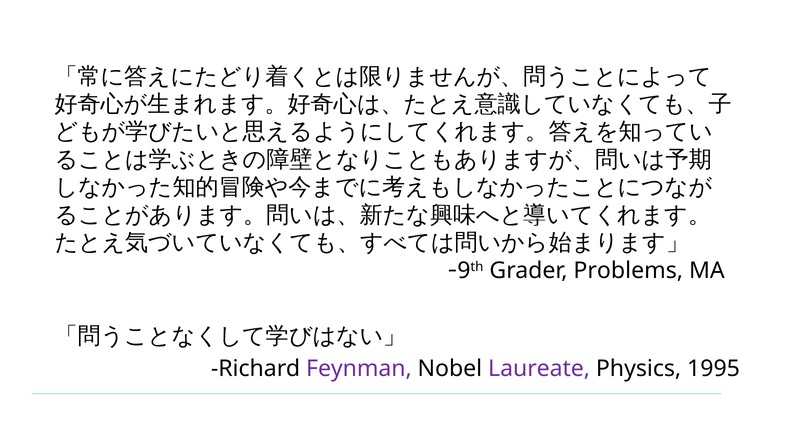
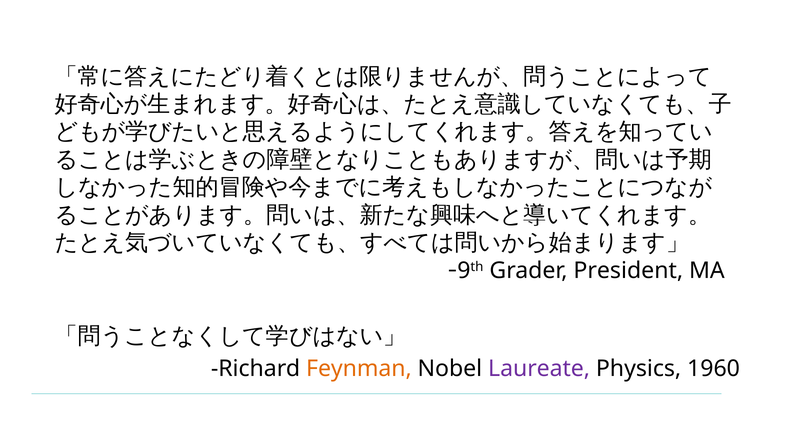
Problems: Problems -> President
Feynman colour: purple -> orange
1995: 1995 -> 1960
